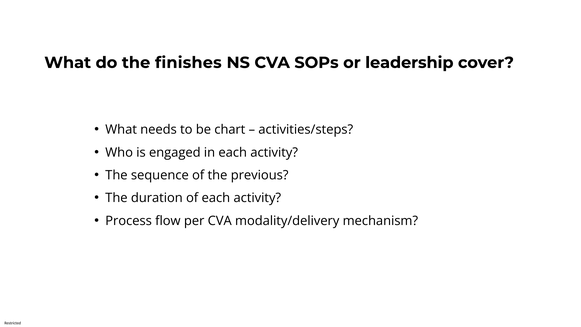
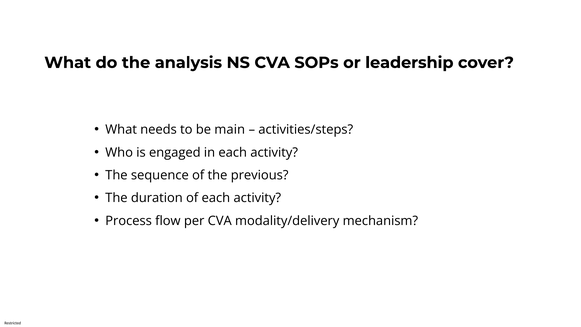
finishes: finishes -> analysis
chart: chart -> main
